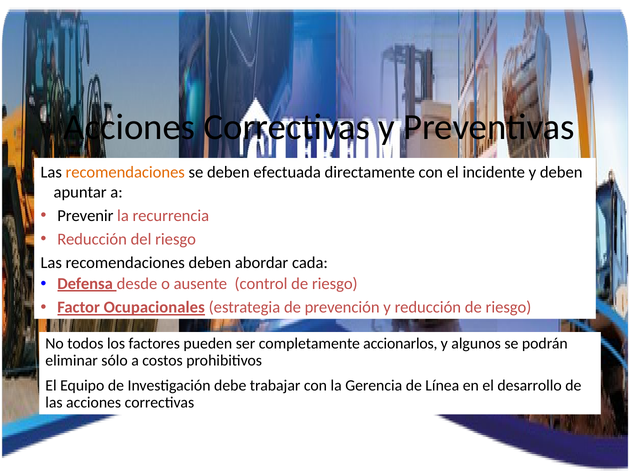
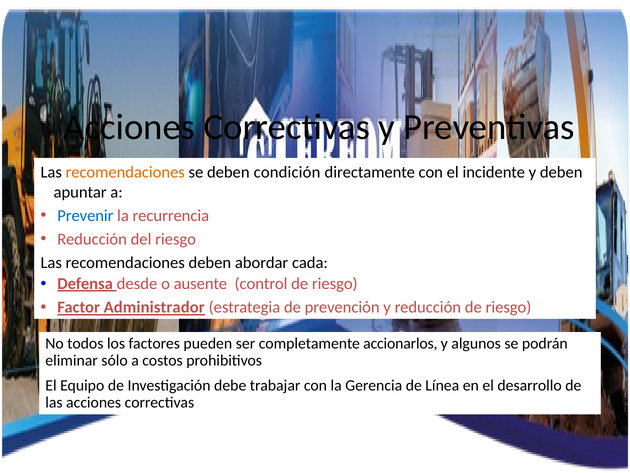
efectuada: efectuada -> condición
Prevenir colour: black -> blue
Ocupacionales: Ocupacionales -> Administrador
